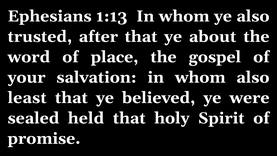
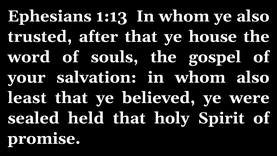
about: about -> house
place: place -> souls
